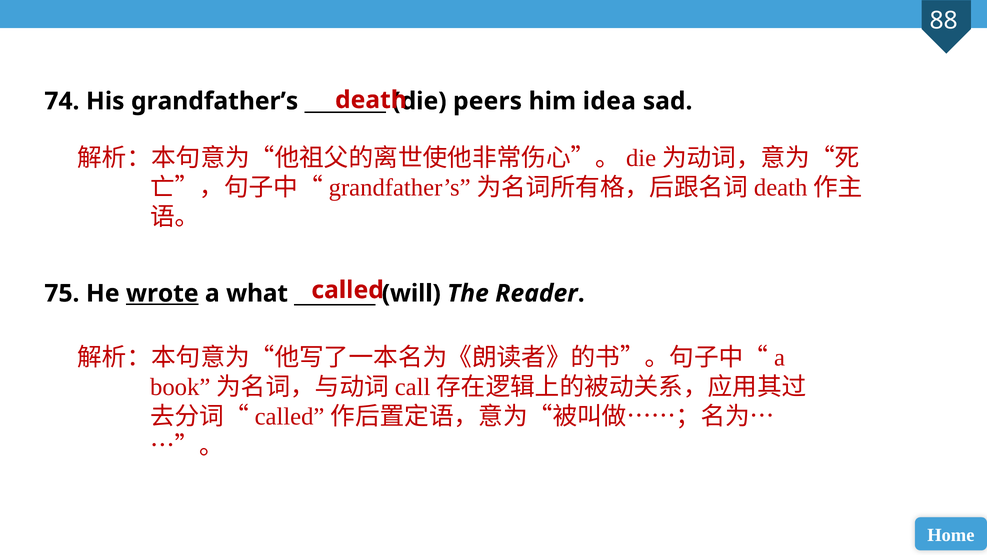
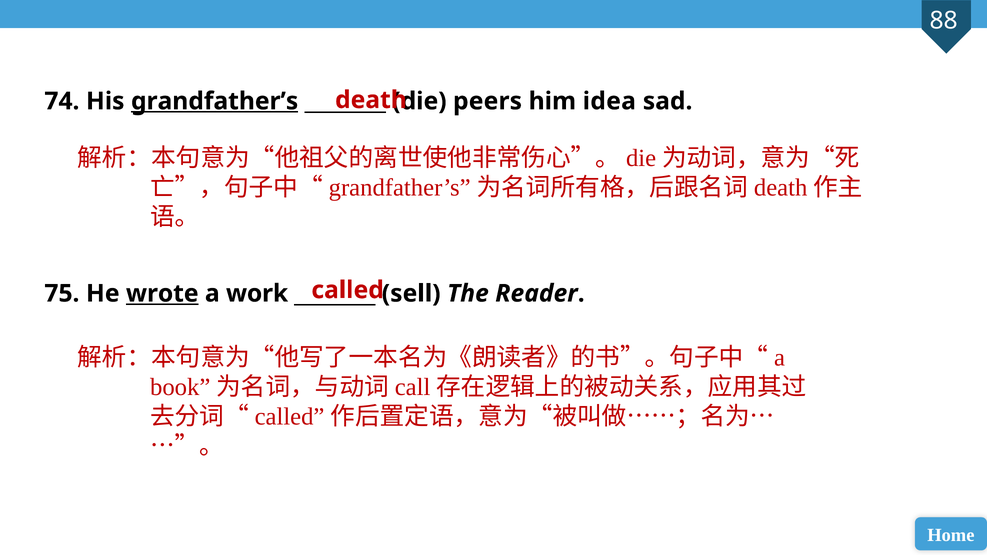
grandfather’s underline: none -> present
what: what -> work
will: will -> sell
